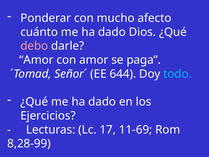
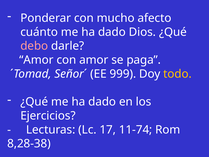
644: 644 -> 999
todo colour: light blue -> yellow
11-69: 11-69 -> 11-74
8,28-99: 8,28-99 -> 8,28-38
